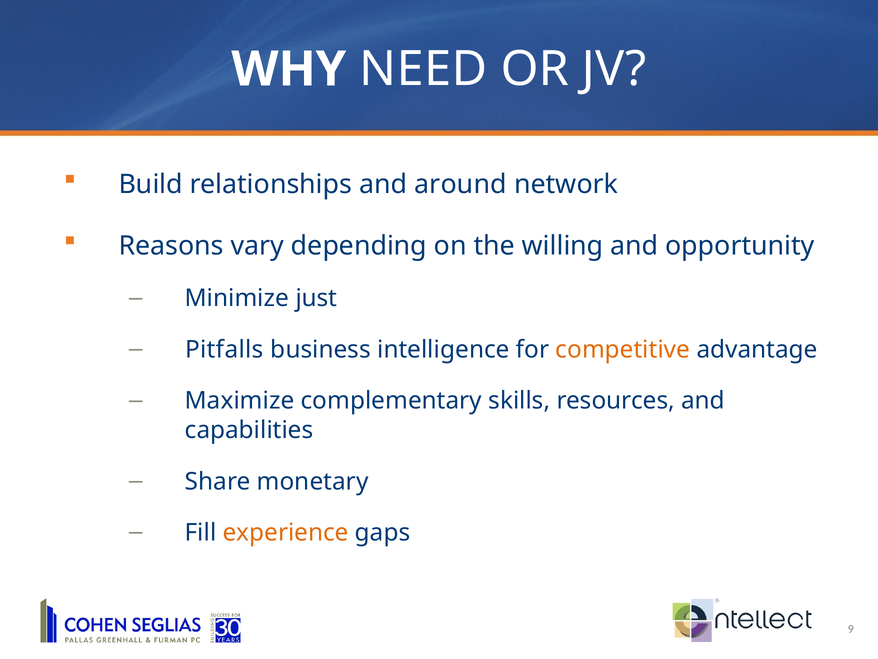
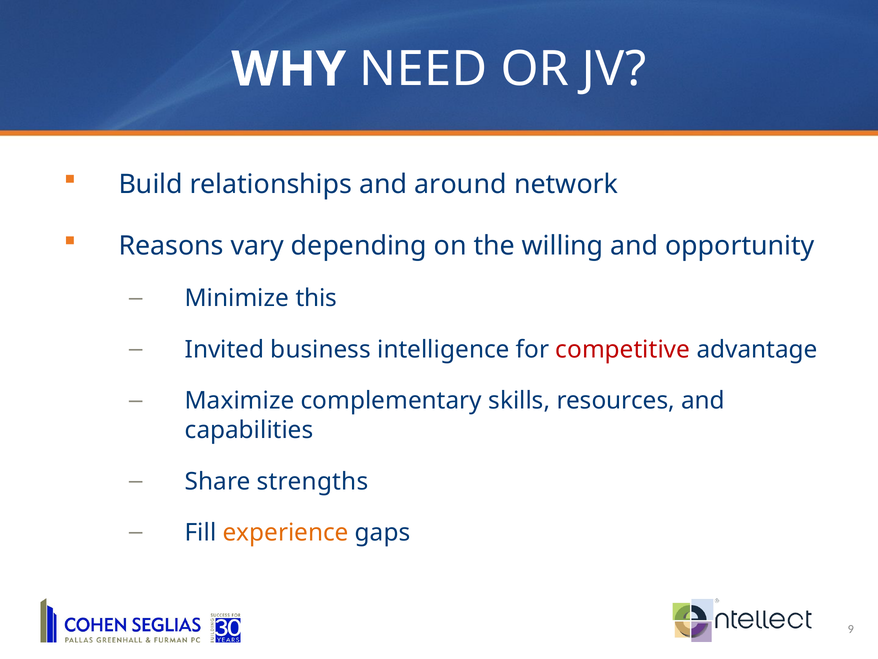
just: just -> this
Pitfalls: Pitfalls -> Invited
competitive colour: orange -> red
monetary: monetary -> strengths
